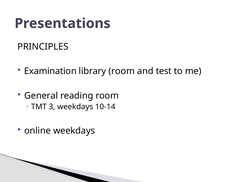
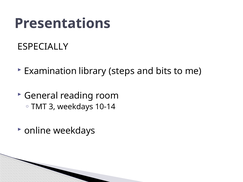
PRINCIPLES: PRINCIPLES -> ESPECIALLY
library room: room -> steps
test: test -> bits
